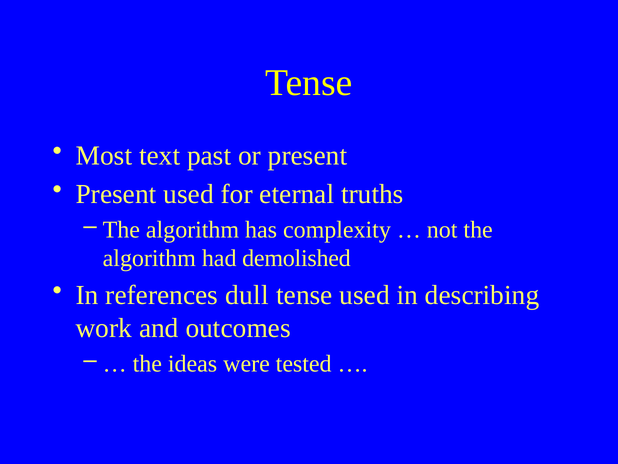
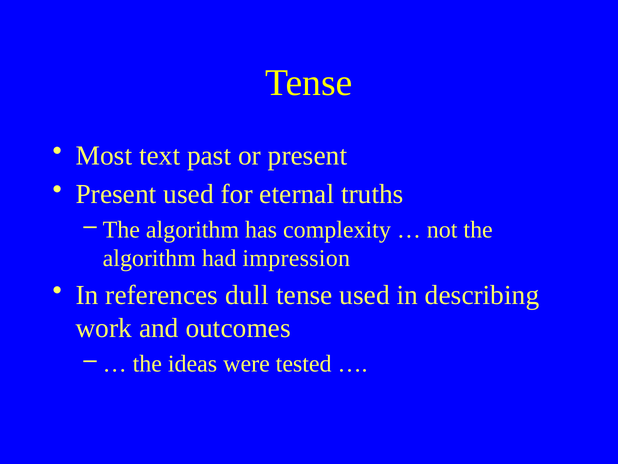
demolished: demolished -> impression
